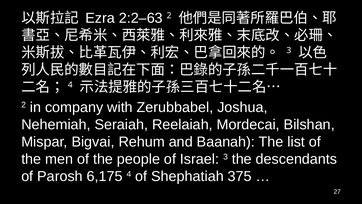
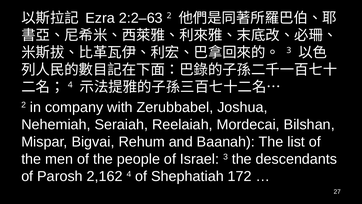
6,175: 6,175 -> 2,162
375: 375 -> 172
